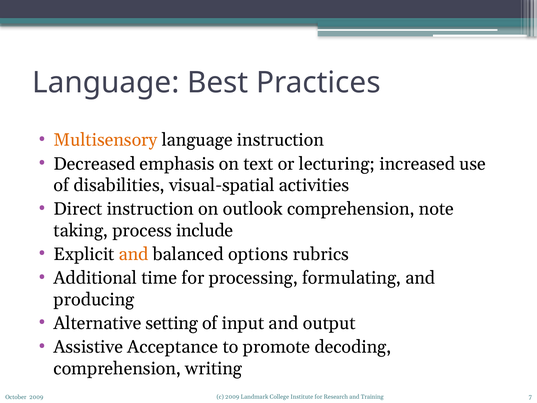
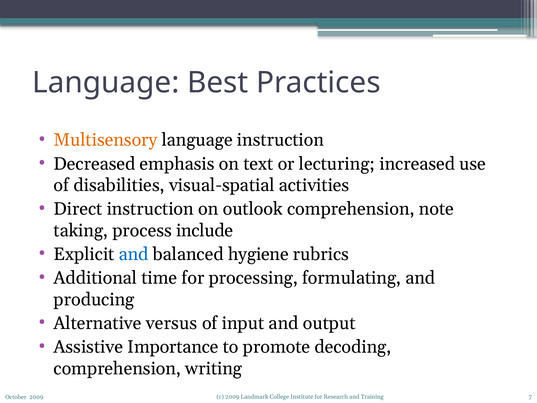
and at (134, 254) colour: orange -> blue
options: options -> hygiene
setting: setting -> versus
Acceptance: Acceptance -> Importance
